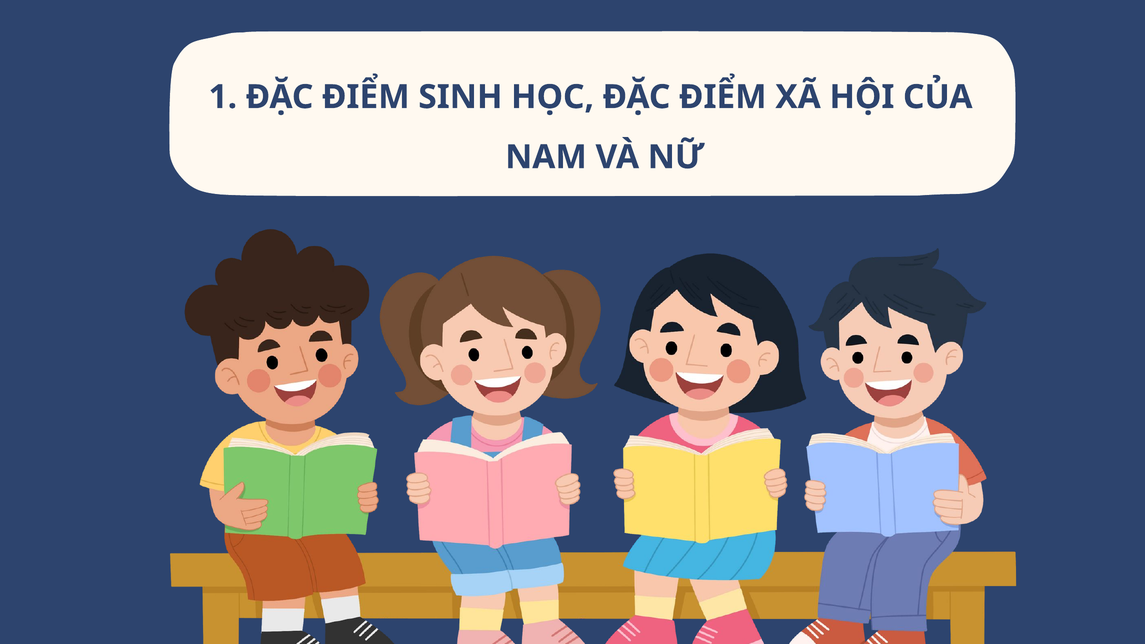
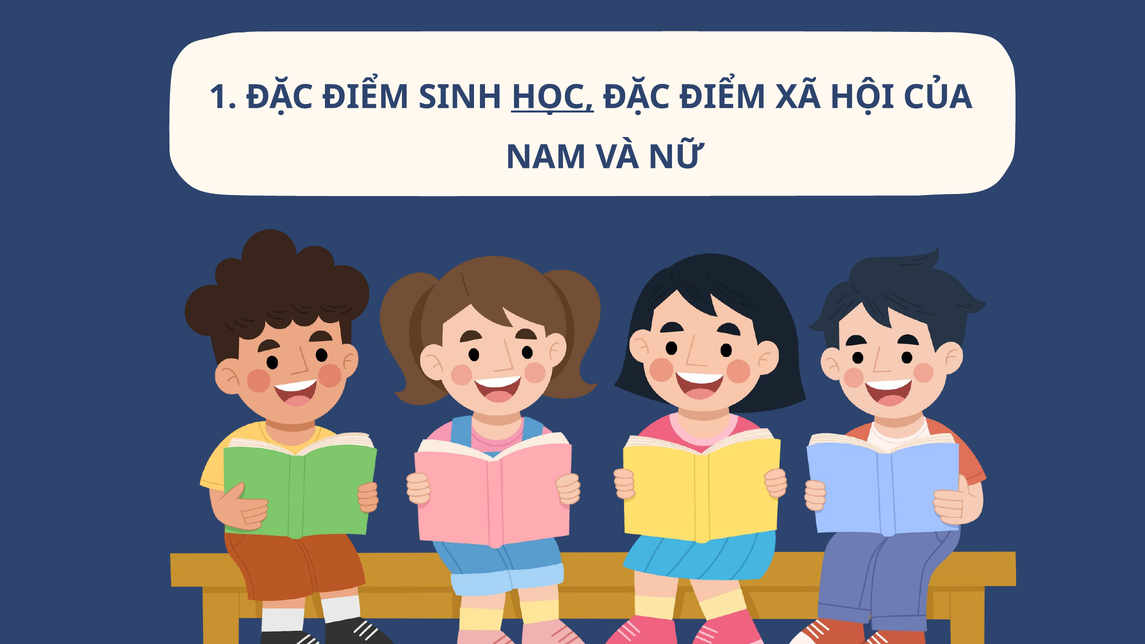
HỌC underline: none -> present
